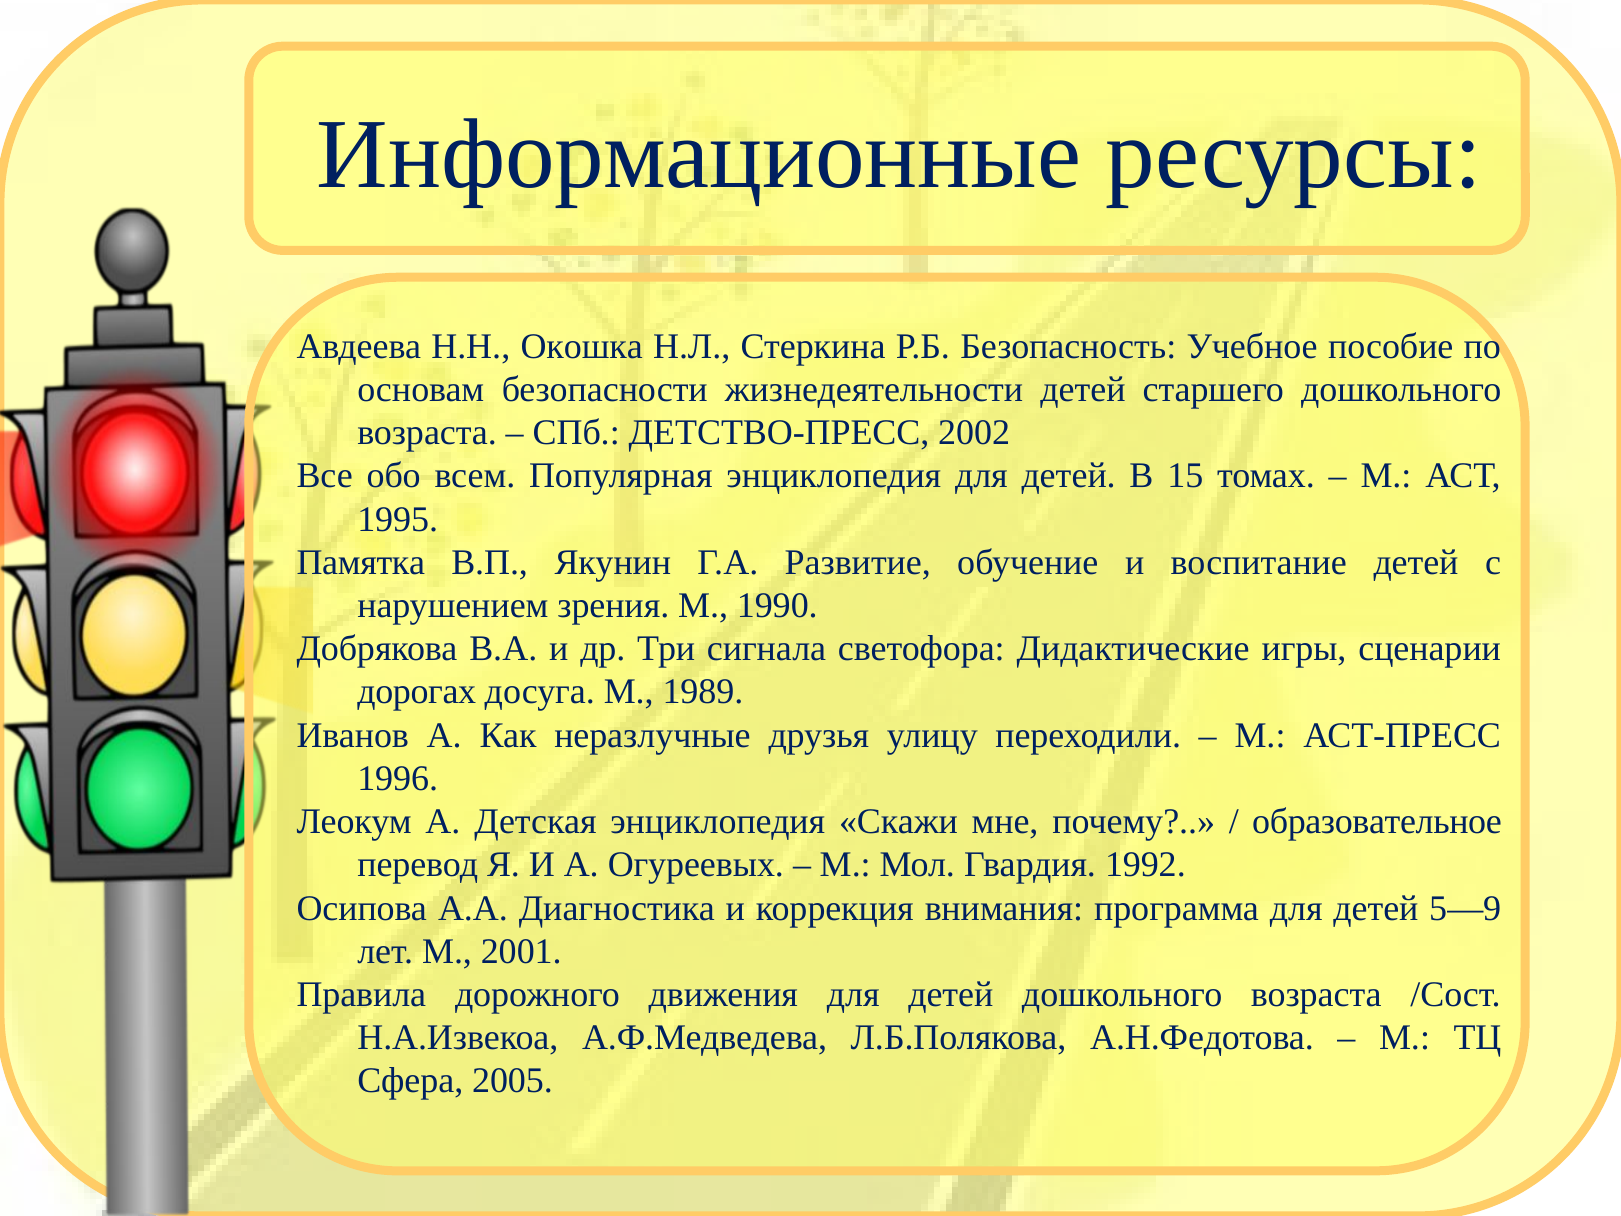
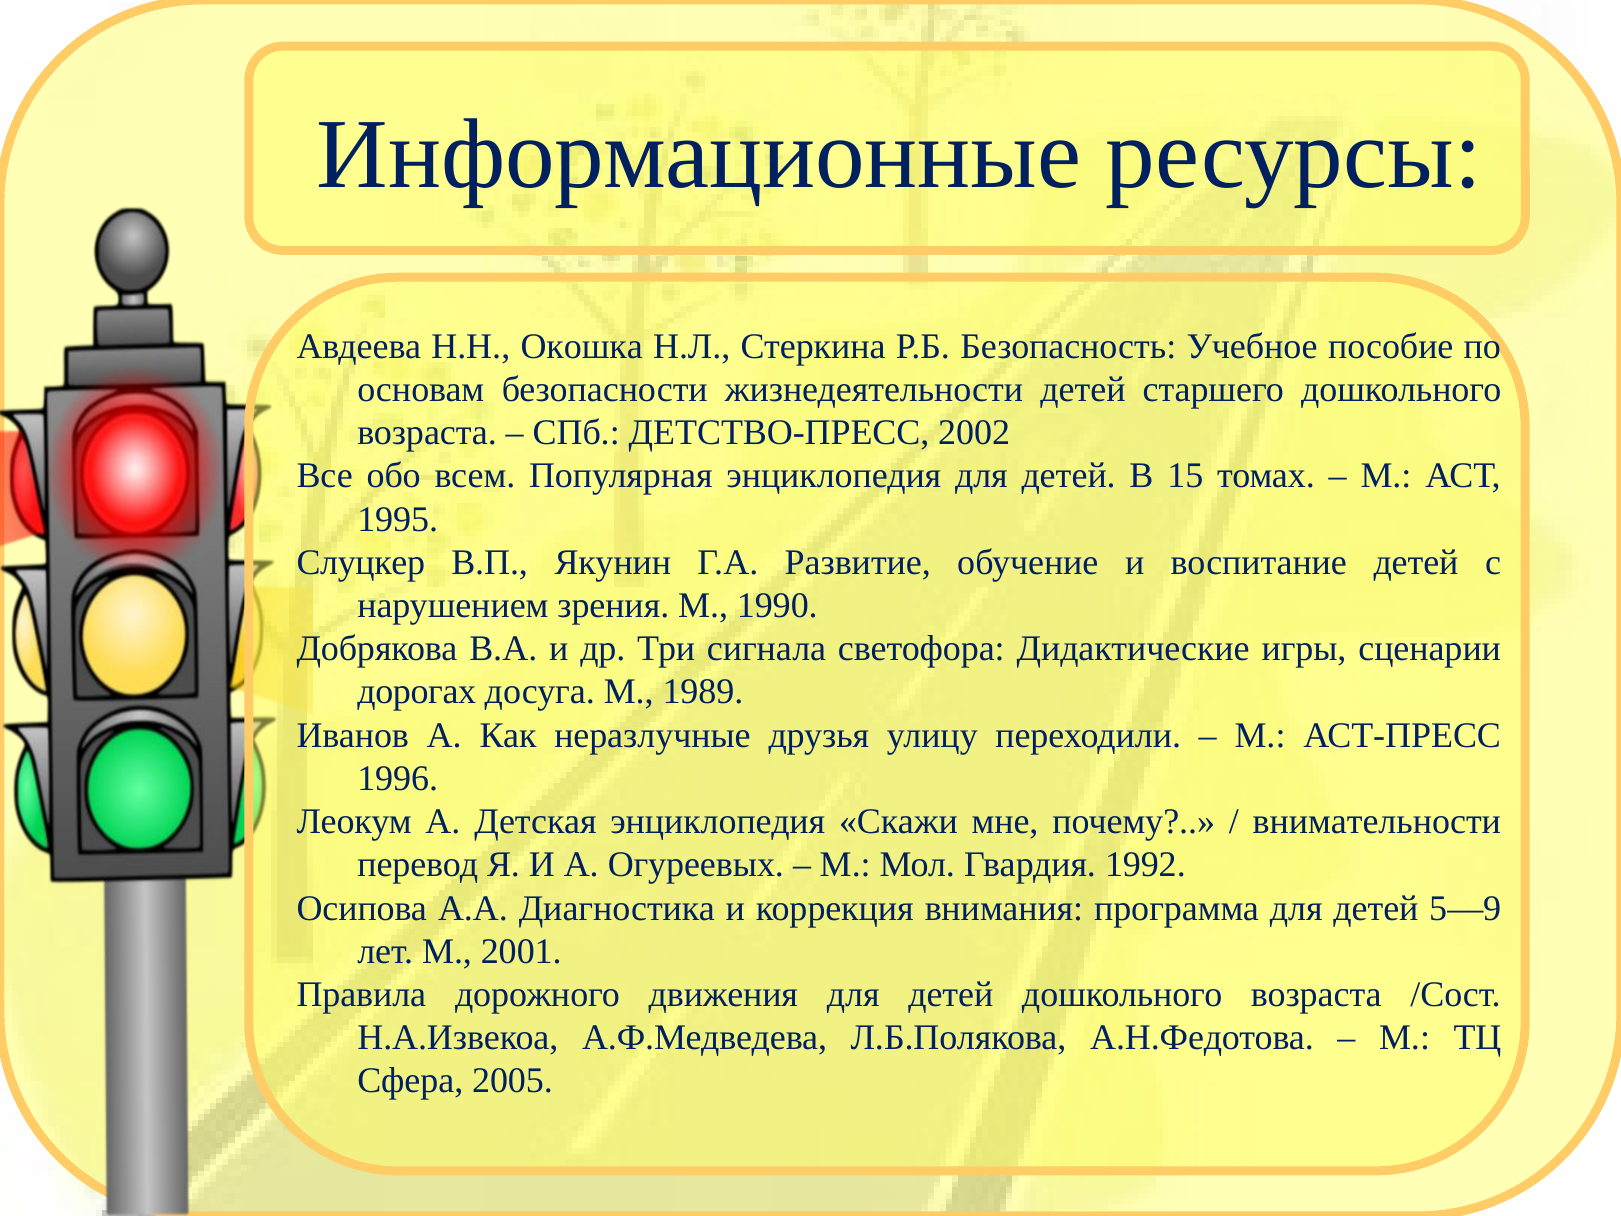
Памятка: Памятка -> Слуцкер
образовательное: образовательное -> внимательности
